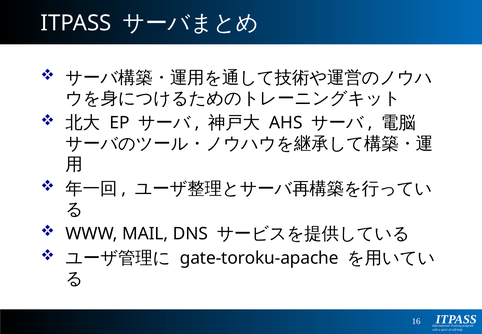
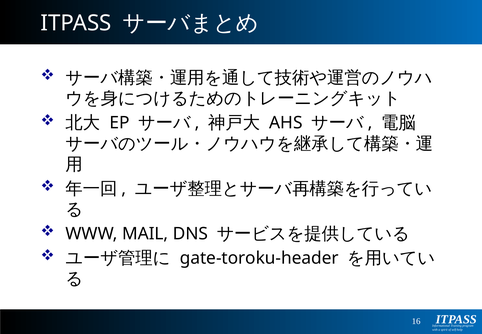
gate-toroku-apache: gate-toroku-apache -> gate-toroku-header
